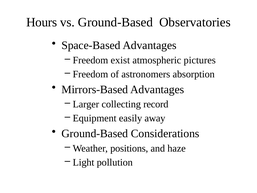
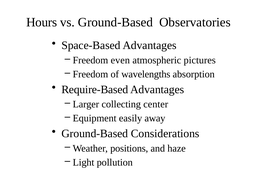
exist: exist -> even
astronomers: astronomers -> wavelengths
Mirrors-Based: Mirrors-Based -> Require-Based
record: record -> center
